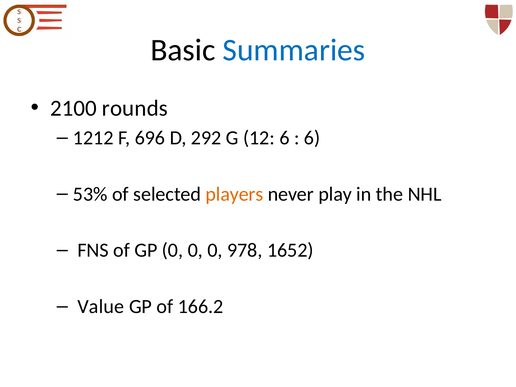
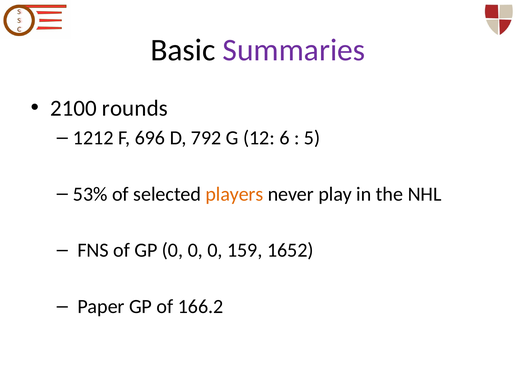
Summaries colour: blue -> purple
292: 292 -> 792
6 at (312, 138): 6 -> 5
978: 978 -> 159
Value: Value -> Paper
